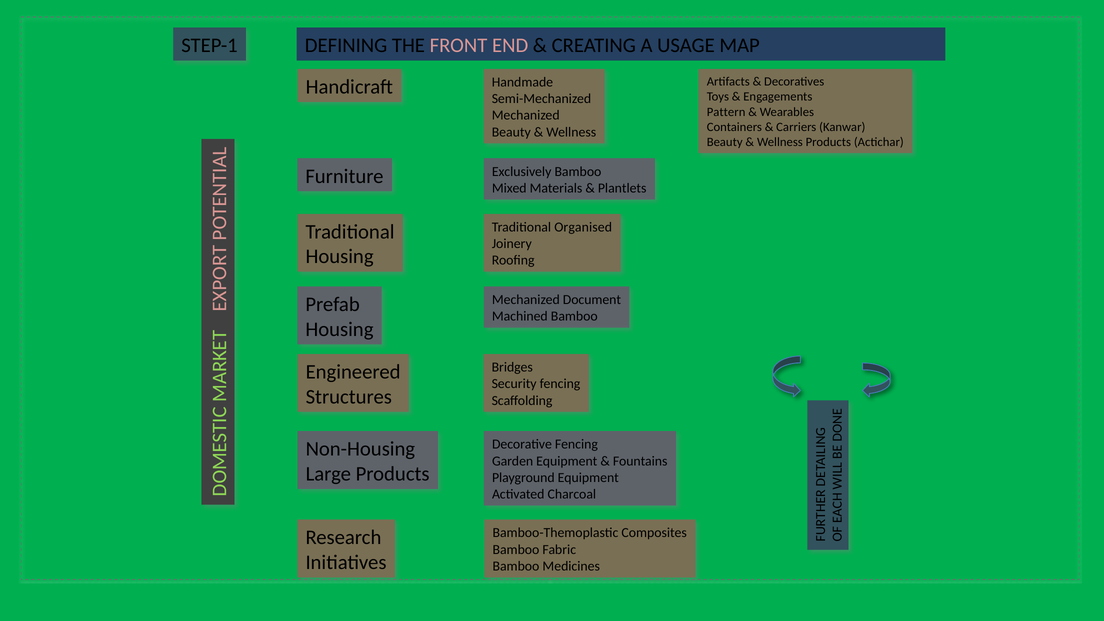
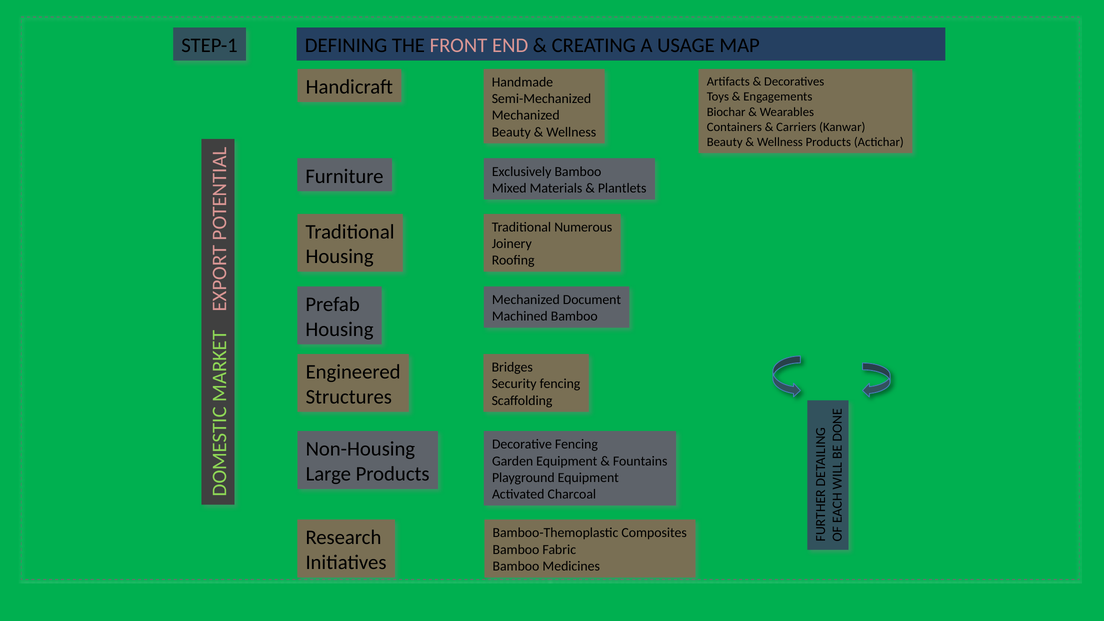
Pattern: Pattern -> Biochar
Organised: Organised -> Numerous
